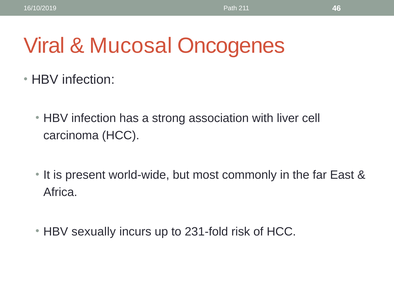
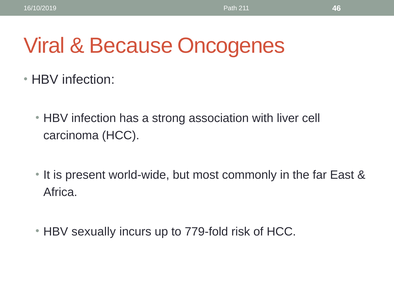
Mucosal: Mucosal -> Because
231-fold: 231-fold -> 779-fold
